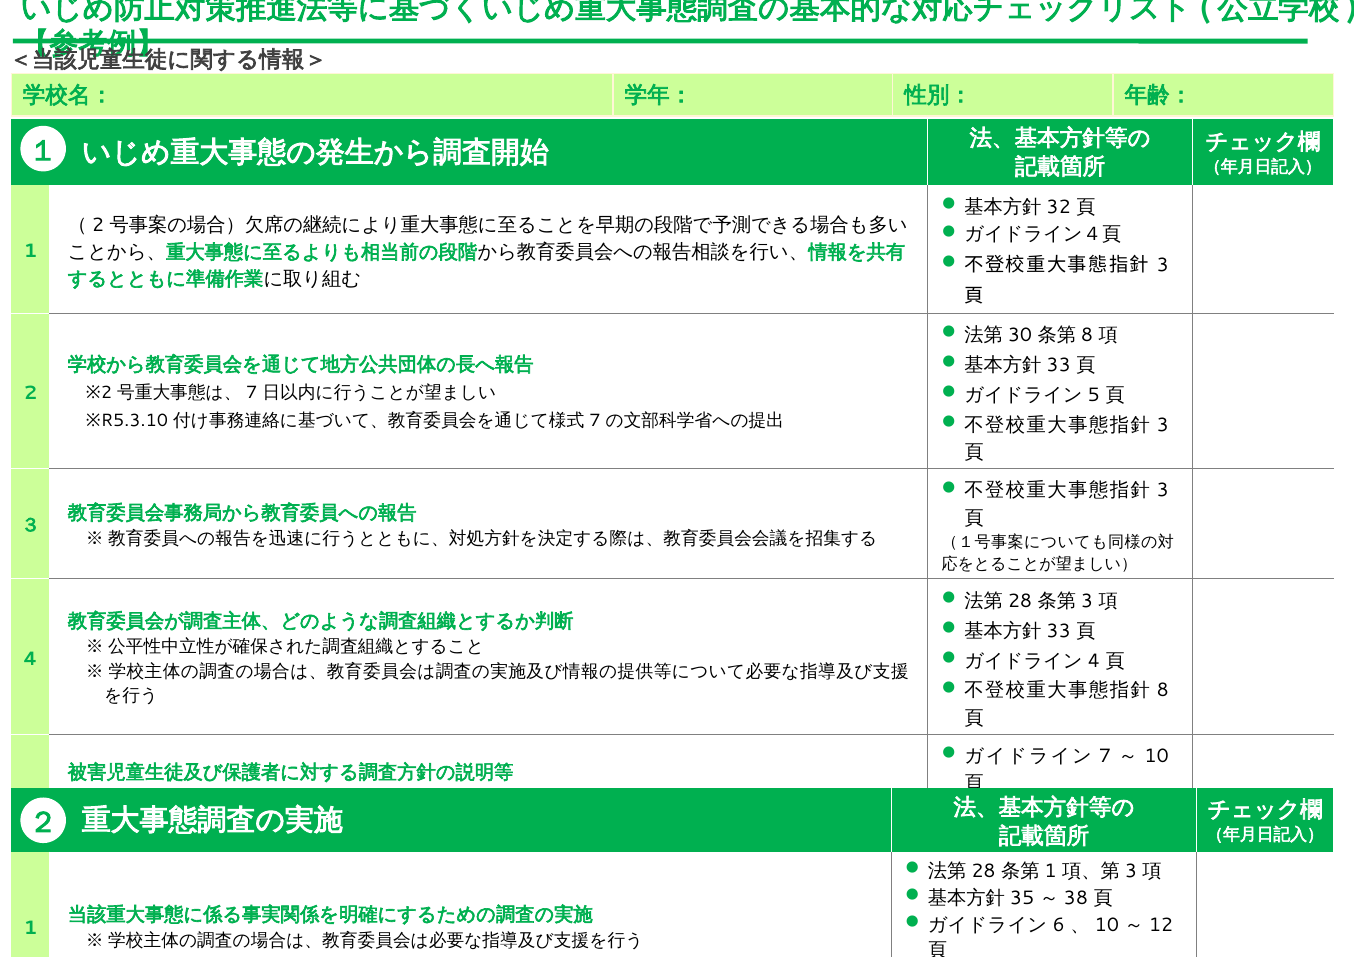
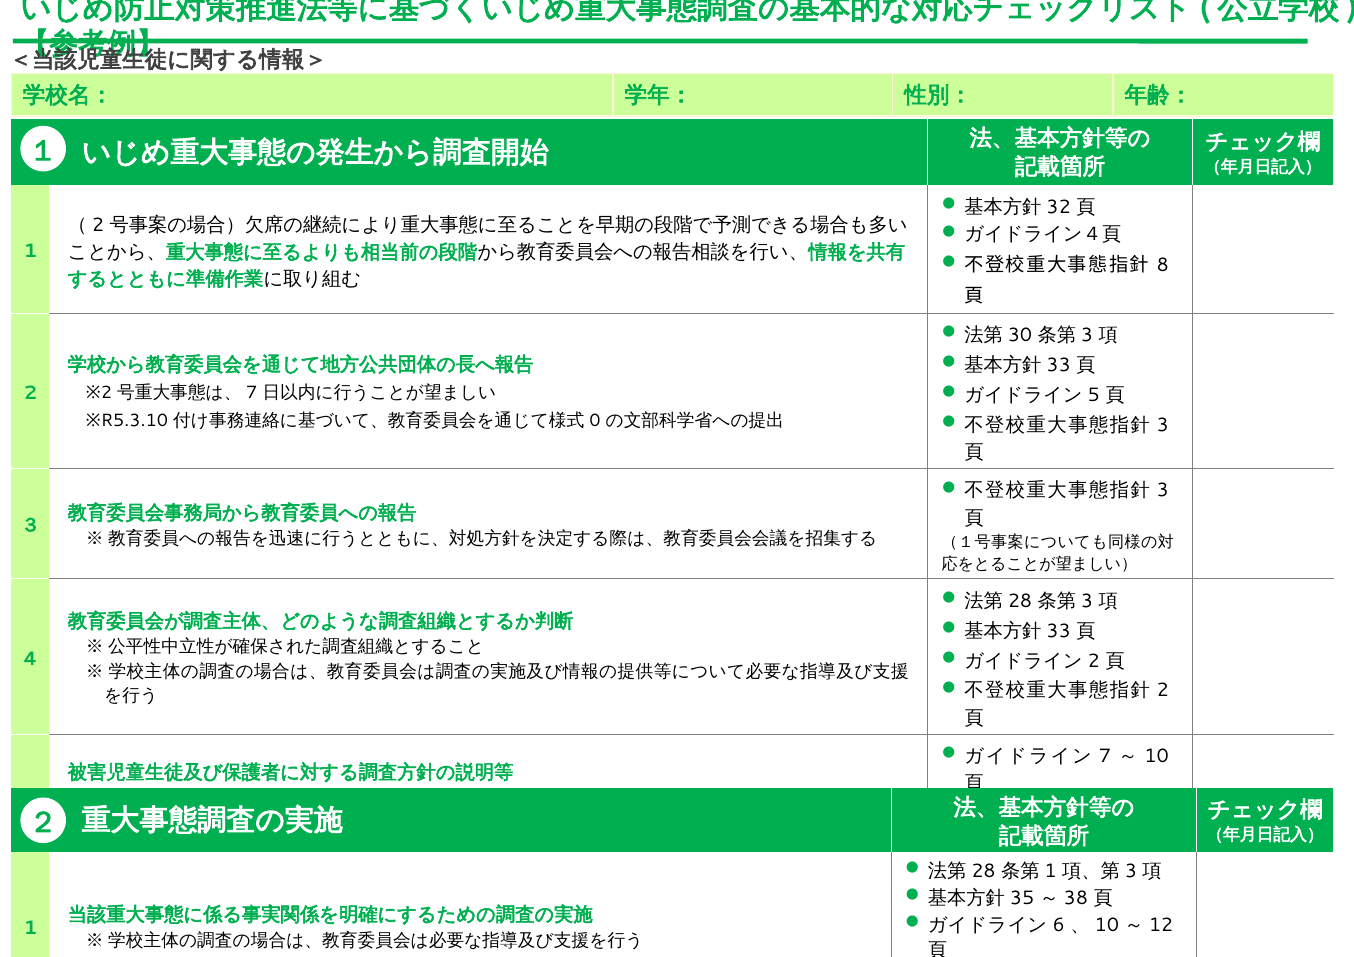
3 at (1163, 265): 3 -> 8
8 at (1087, 335): 8 -> 3
7 at (595, 421): 7 -> 0
4 at (1094, 661): 4 -> 2
8 at (1163, 691): 8 -> 2
